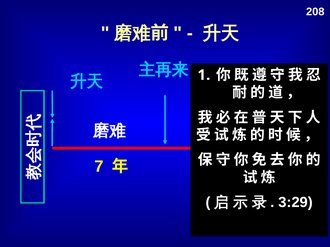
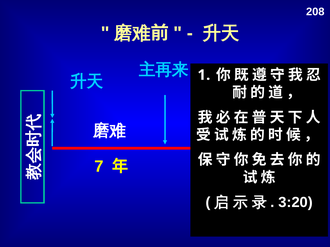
3:29: 3:29 -> 3:20
